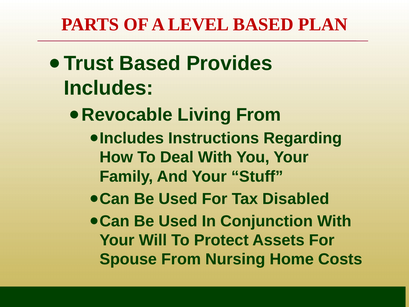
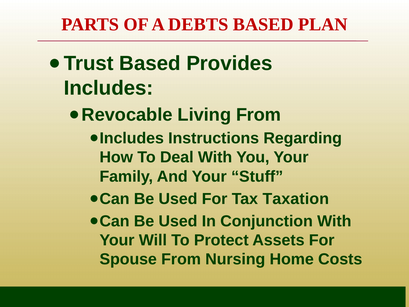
LEVEL: LEVEL -> DEBTS
Disabled: Disabled -> Taxation
